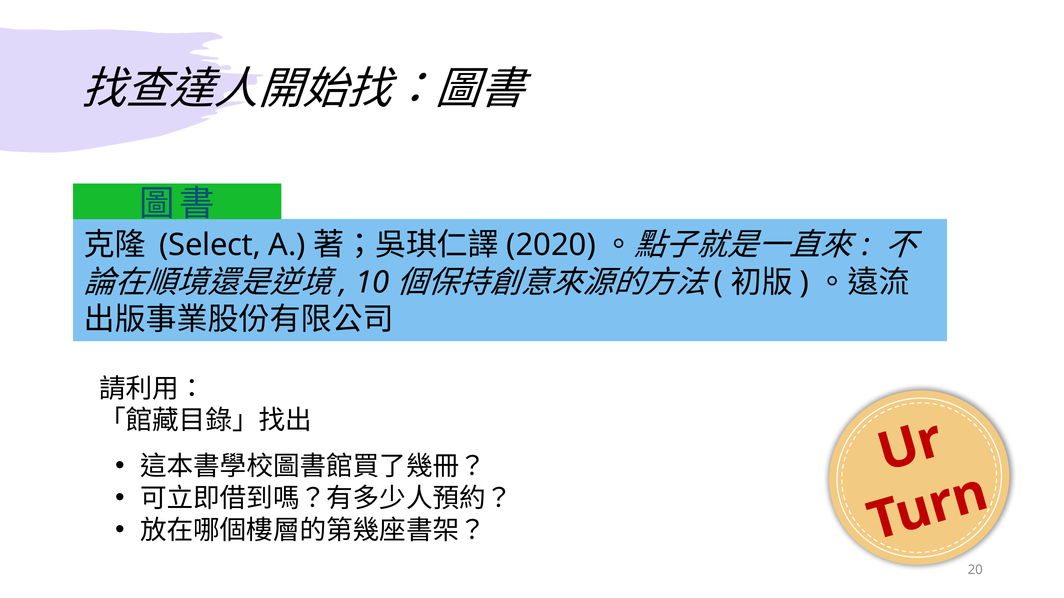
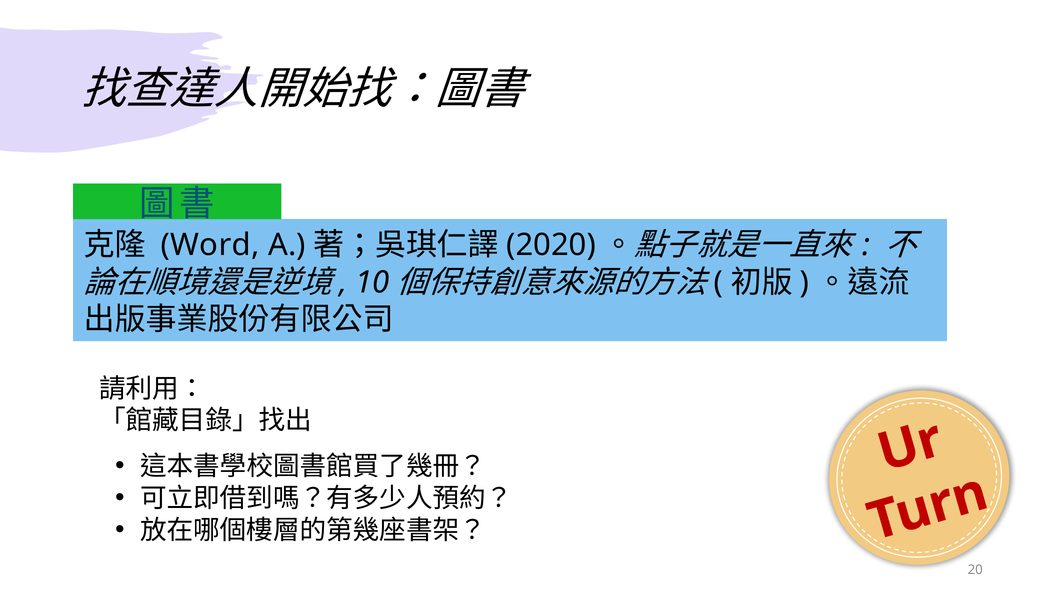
Select: Select -> Word
